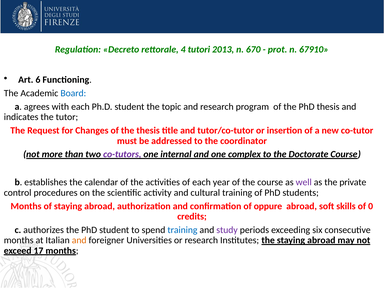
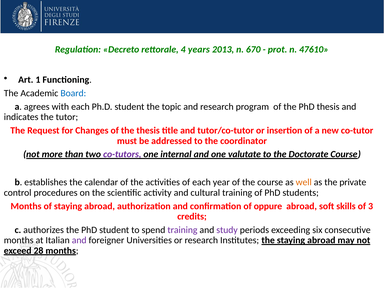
tutori: tutori -> years
67910: 67910 -> 47610
6: 6 -> 1
complex: complex -> valutate
well colour: purple -> orange
0: 0 -> 3
training at (182, 230) colour: blue -> purple
and at (79, 240) colour: orange -> purple
17: 17 -> 28
